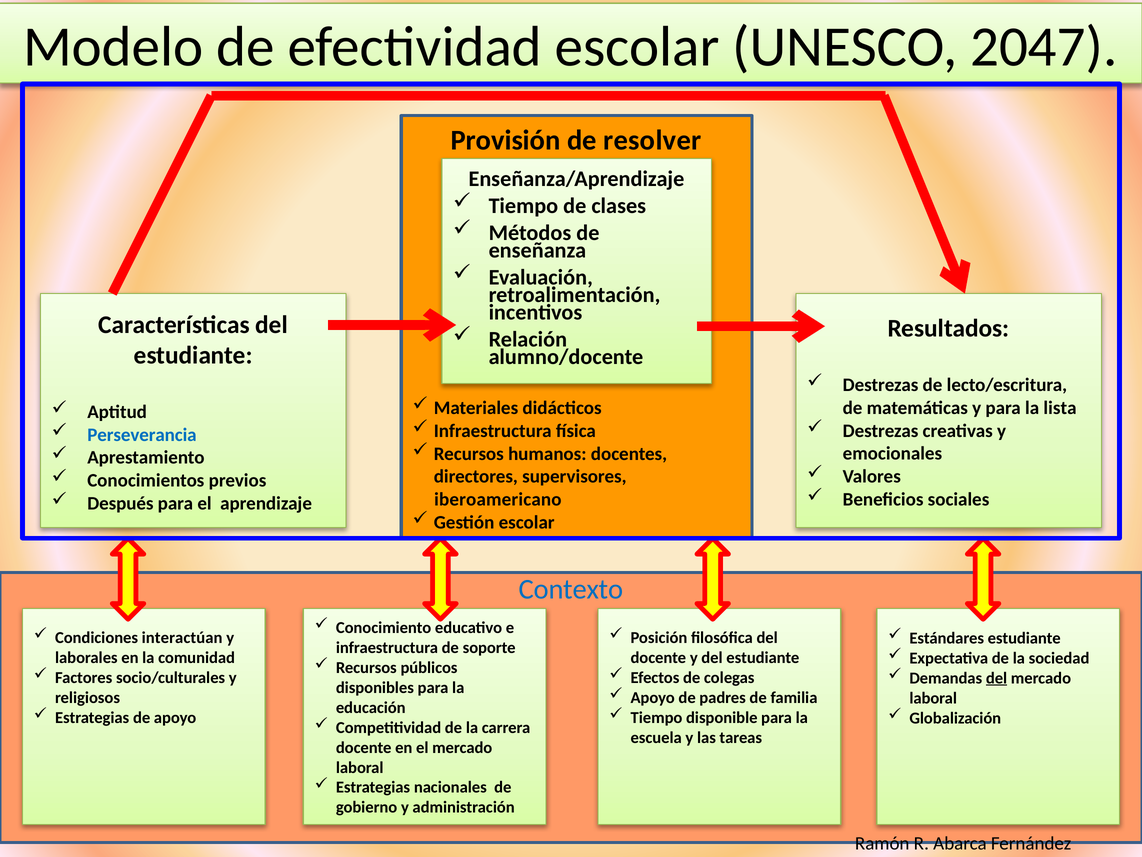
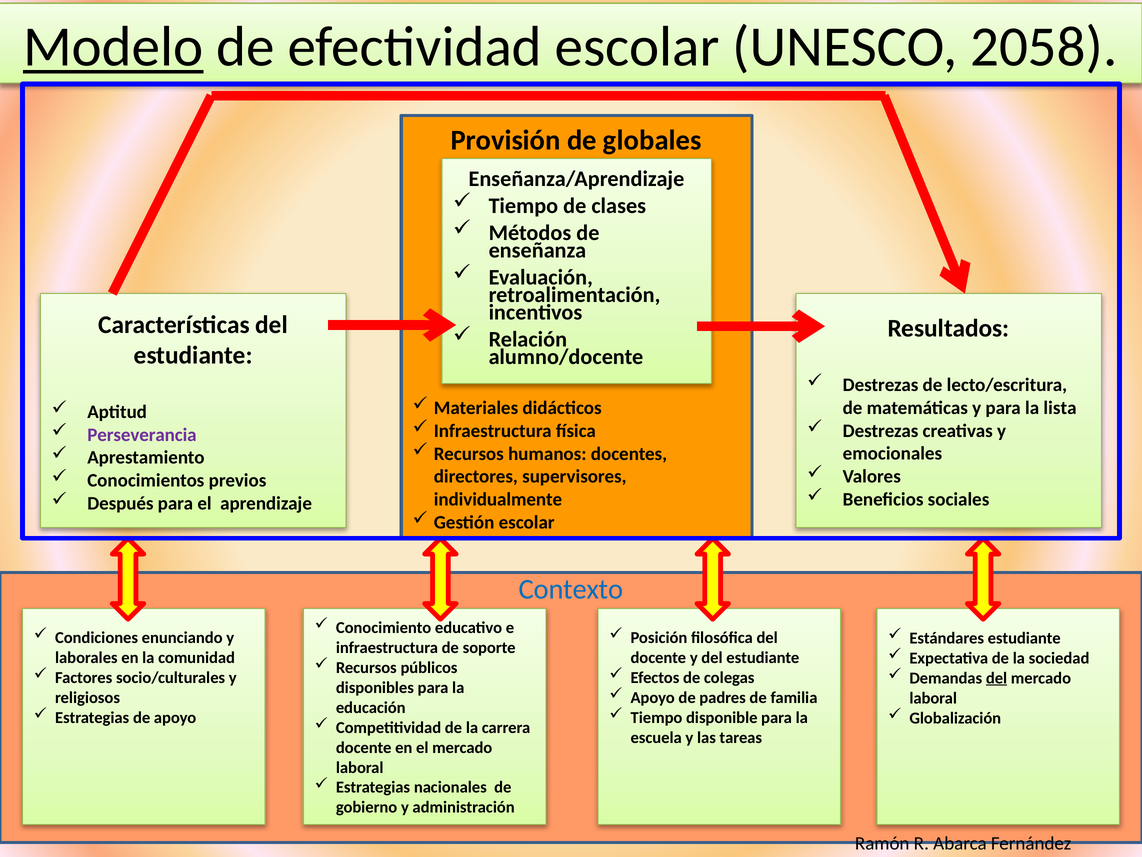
Modelo underline: none -> present
2047: 2047 -> 2058
resolver: resolver -> globales
Perseverancia colour: blue -> purple
iberoamericano: iberoamericano -> individualmente
interactúan: interactúan -> enunciando
